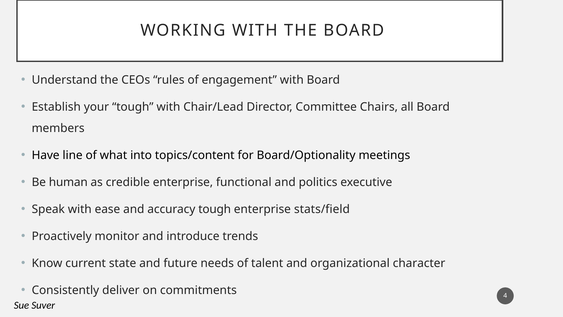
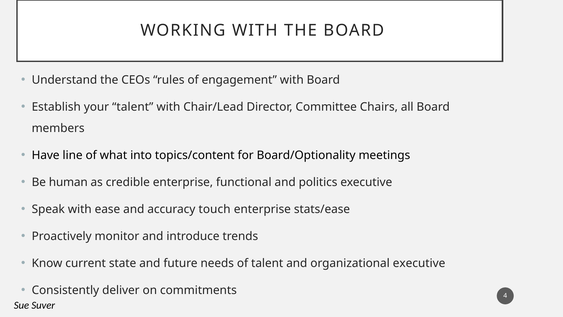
your tough: tough -> talent
accuracy tough: tough -> touch
stats/field: stats/field -> stats/ease
organizational character: character -> executive
